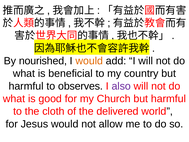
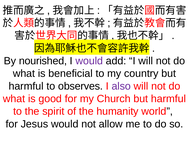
would at (89, 61) colour: orange -> purple
cloth: cloth -> spirit
delivered: delivered -> humanity
